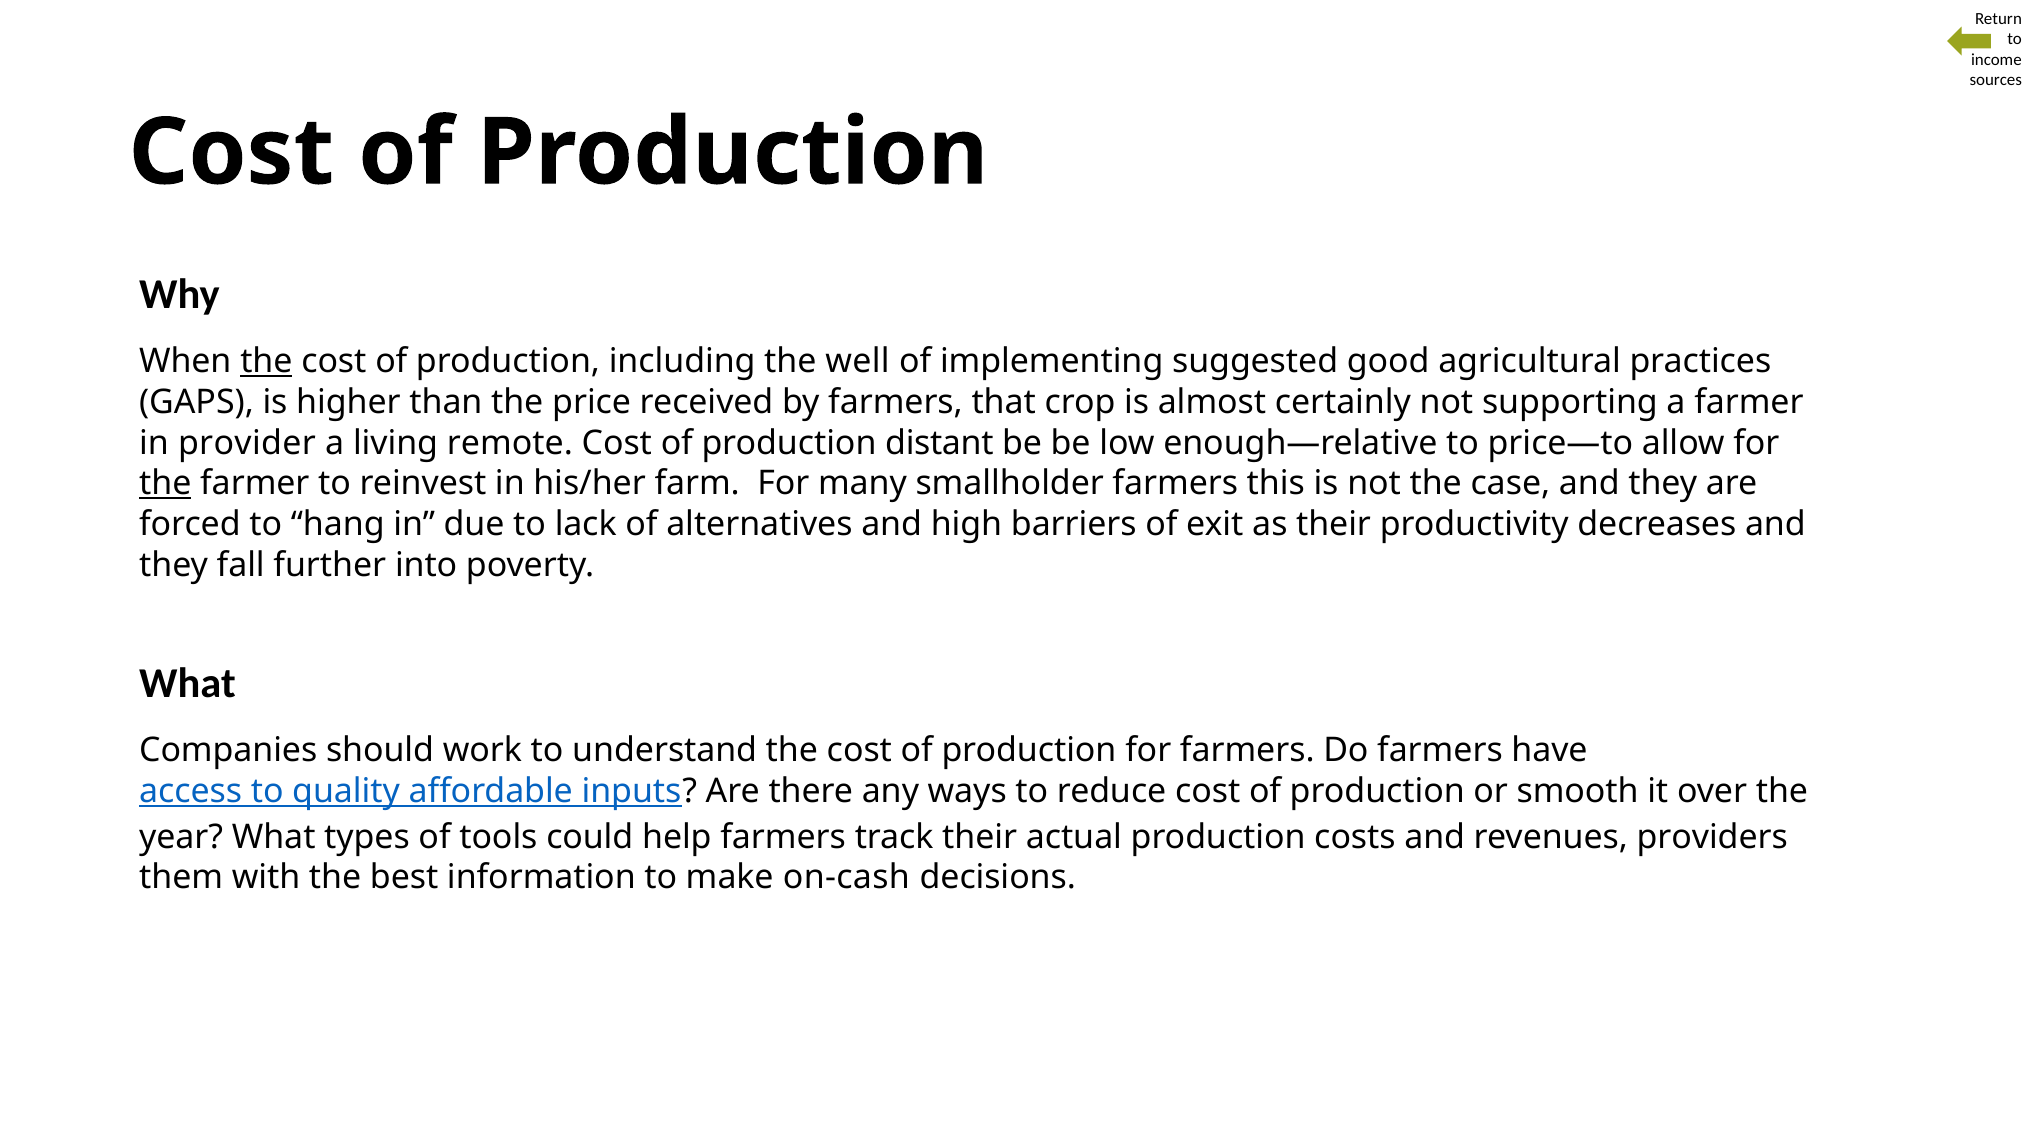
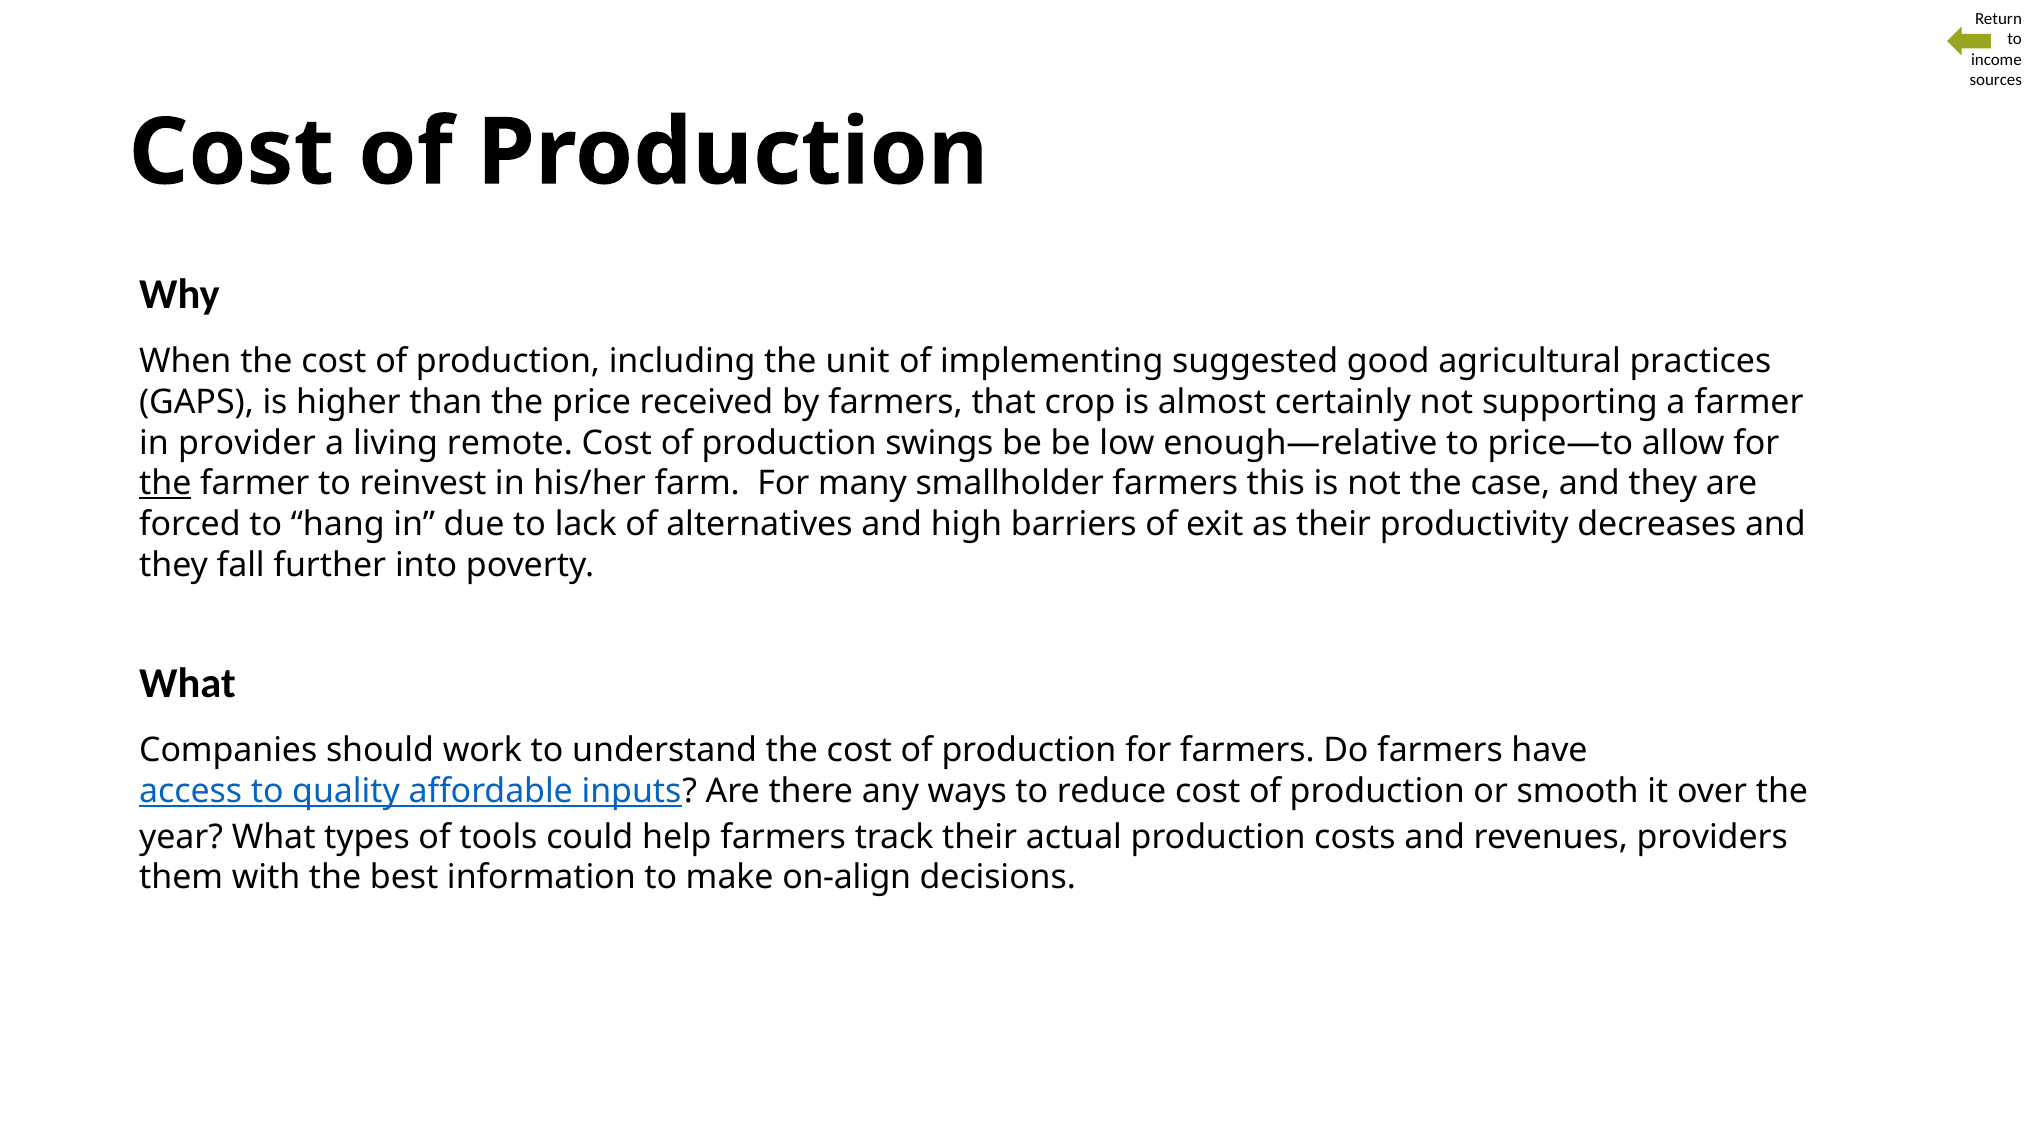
the at (266, 361) underline: present -> none
well: well -> unit
distant: distant -> swings
on-cash: on-cash -> on-align
